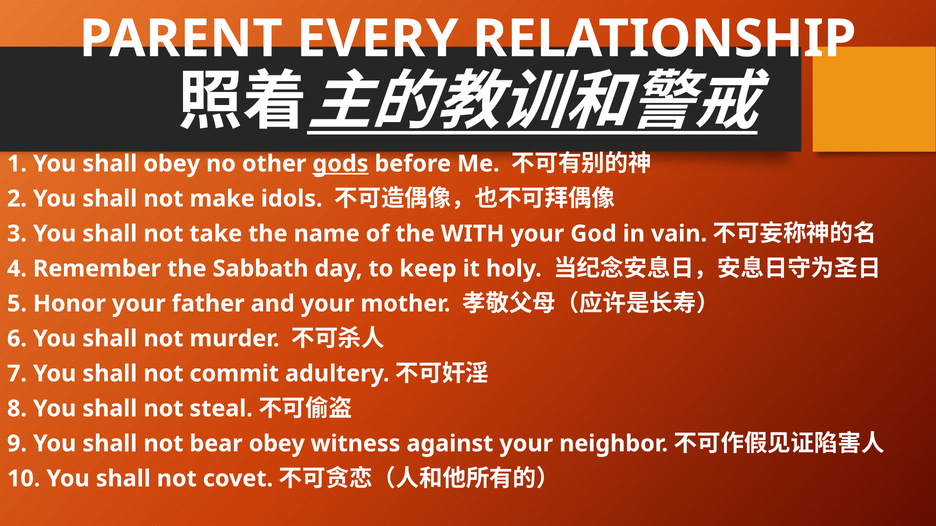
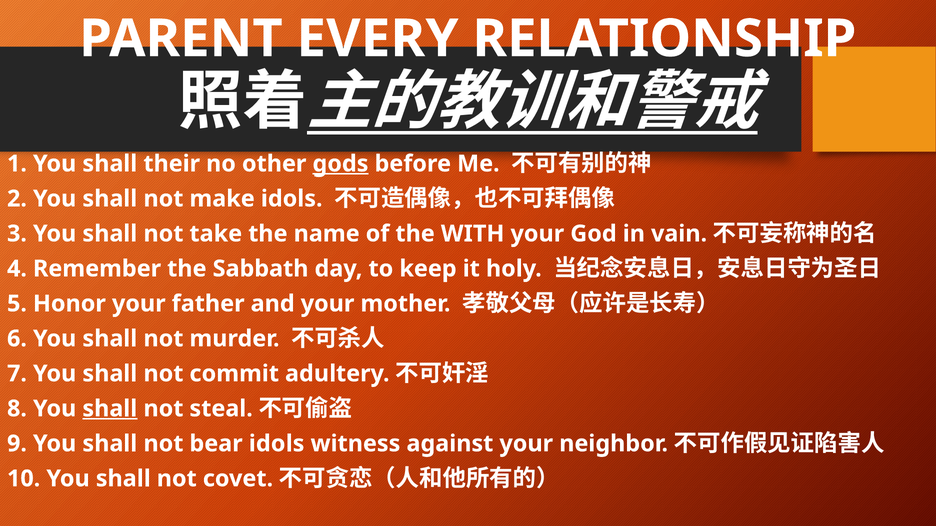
shall obey: obey -> their
shall at (110, 409) underline: none -> present
bear obey: obey -> idols
